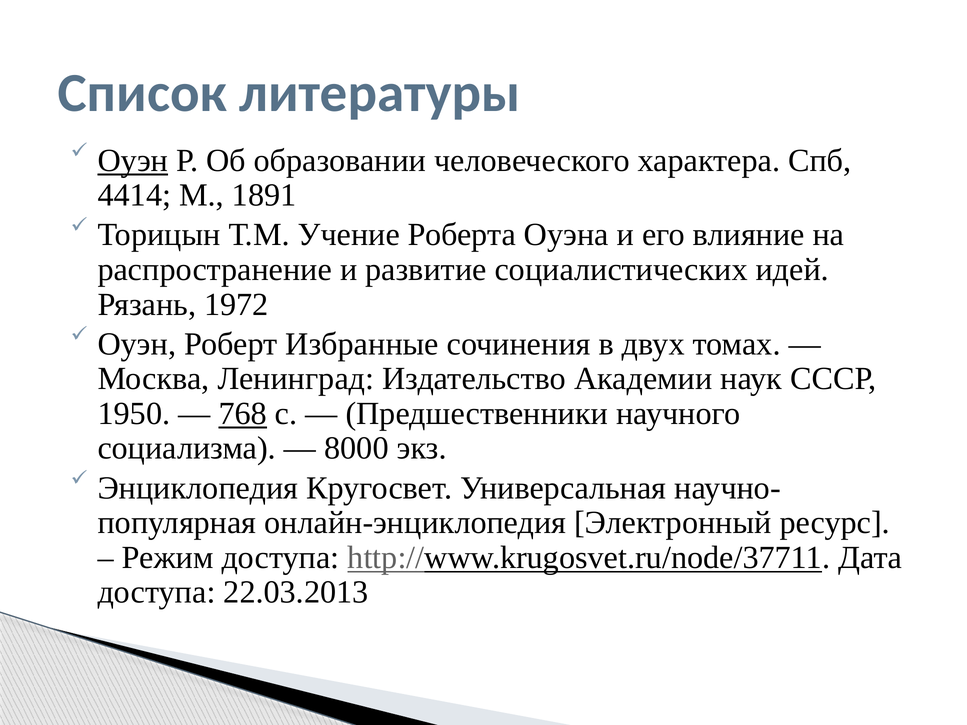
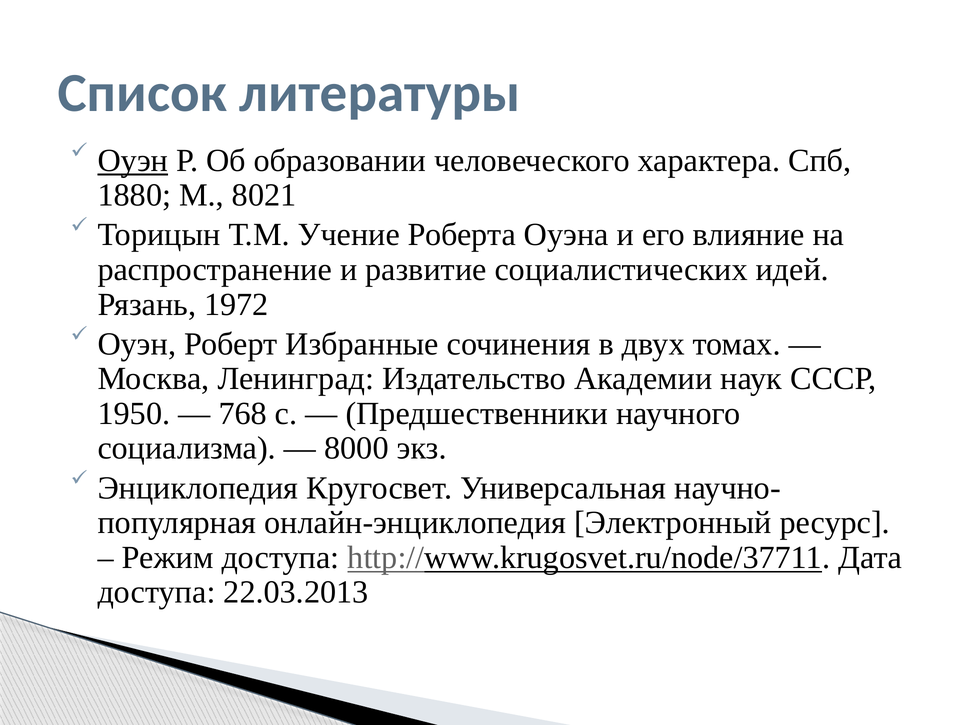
4414: 4414 -> 1880
1891: 1891 -> 8021
768 underline: present -> none
